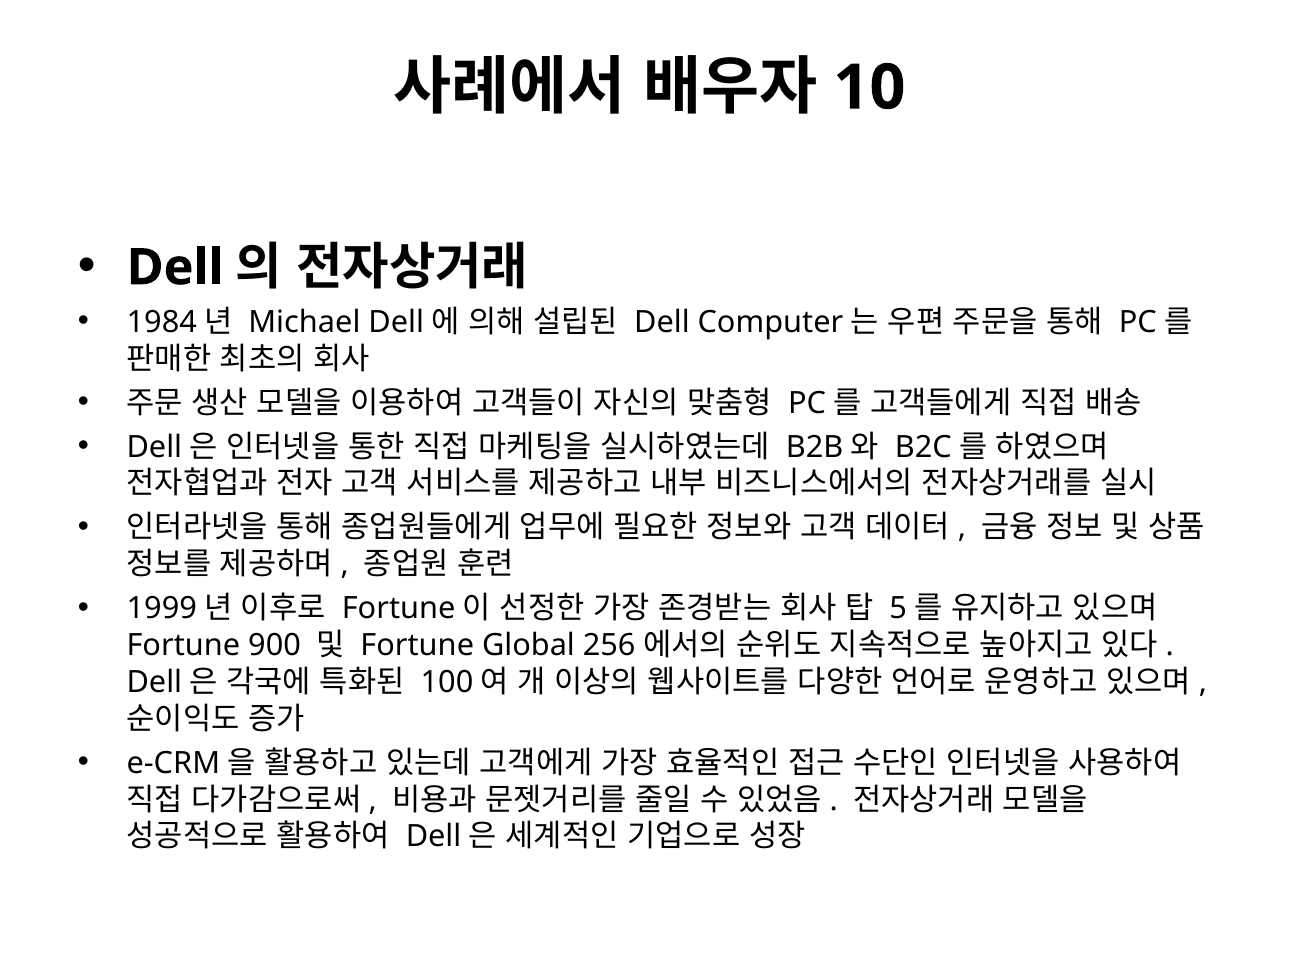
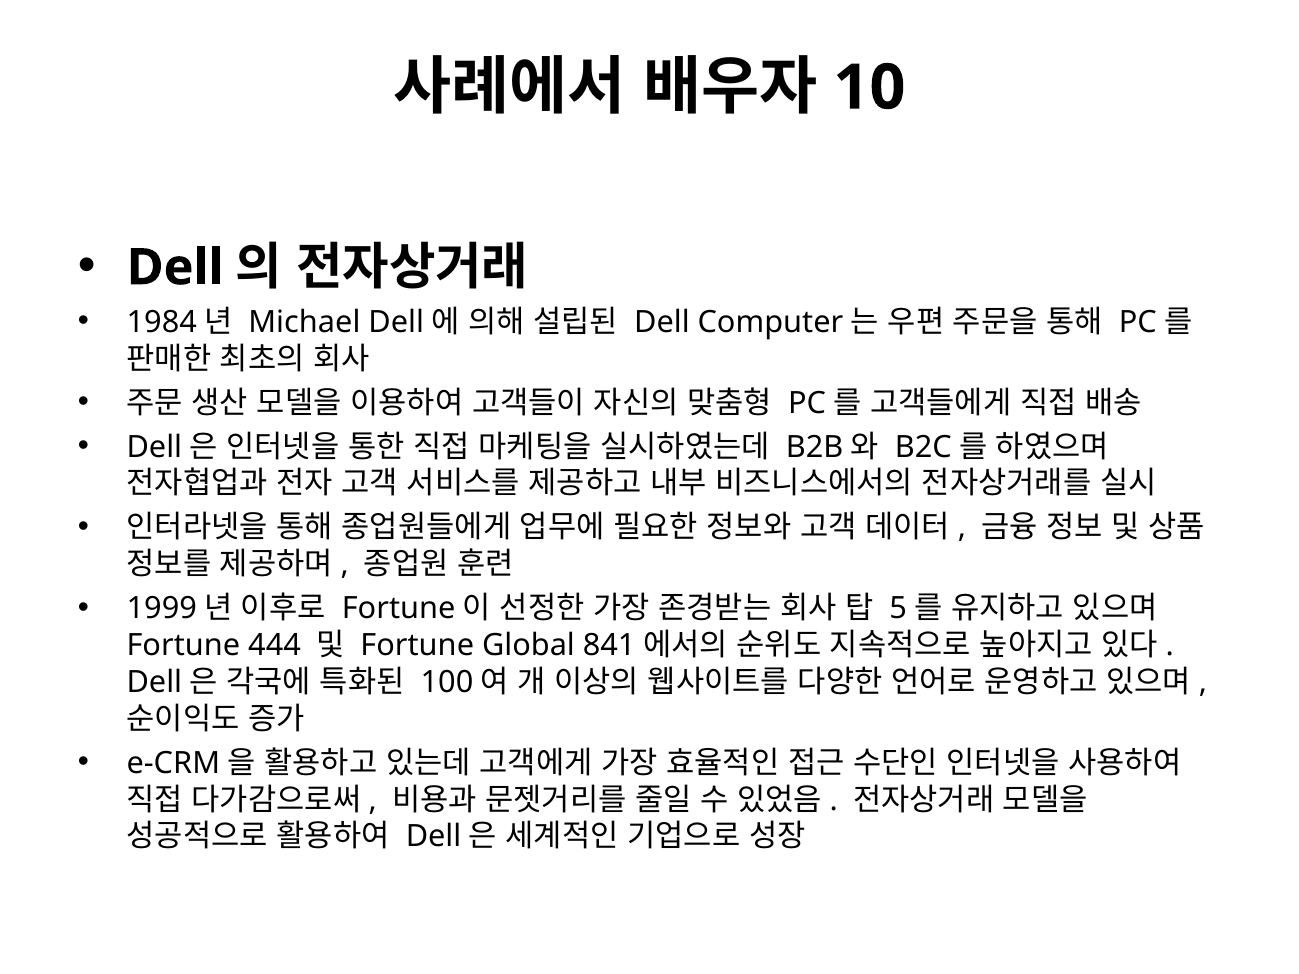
900: 900 -> 444
256: 256 -> 841
